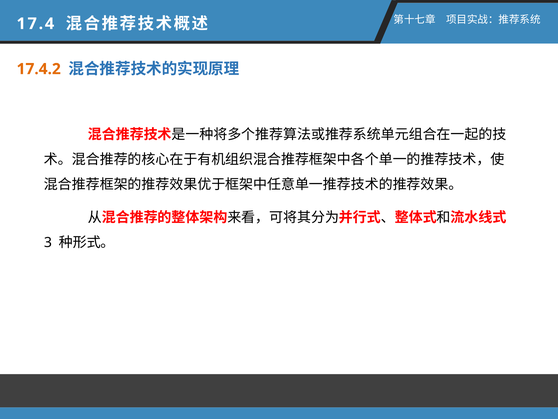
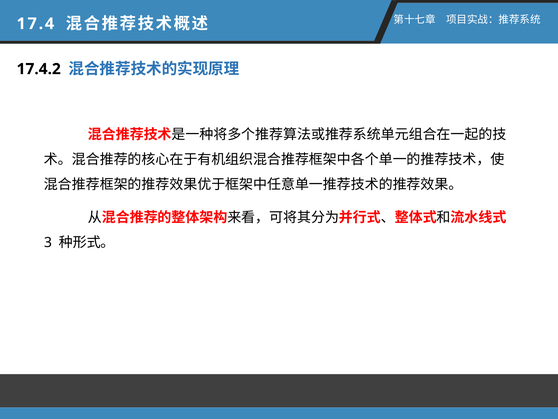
17.4.2 colour: orange -> black
